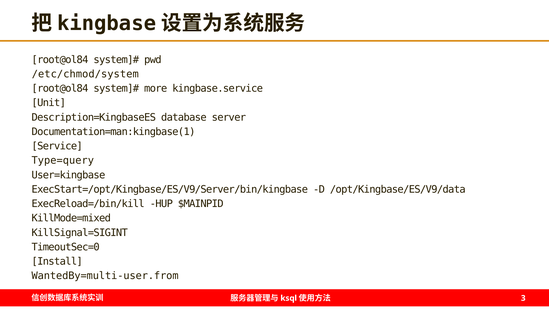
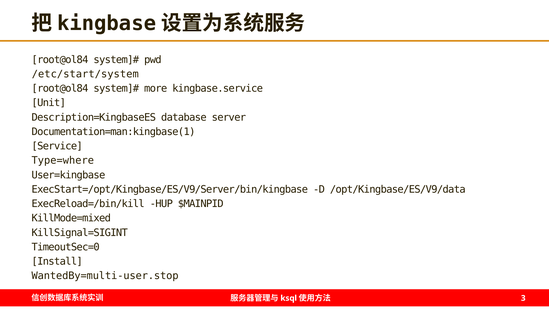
/etc/chmod/system: /etc/chmod/system -> /etc/start/system
Type=query: Type=query -> Type=where
WantedBy=multi-user.from: WantedBy=multi-user.from -> WantedBy=multi-user.stop
